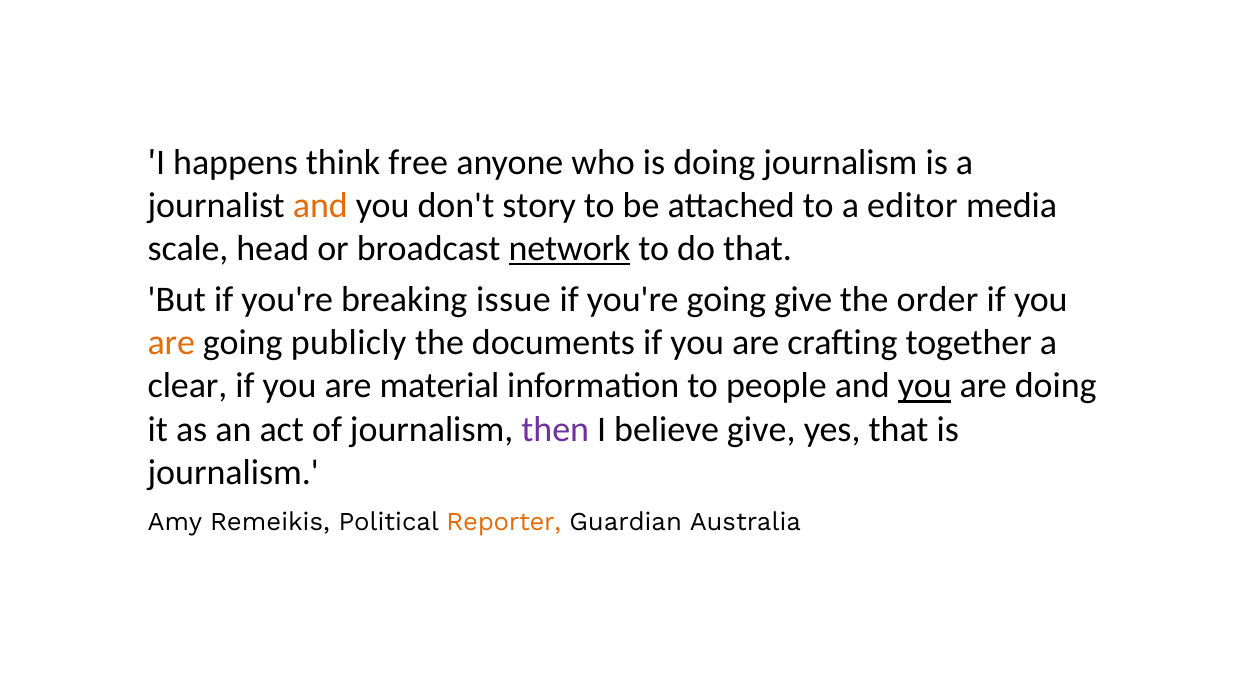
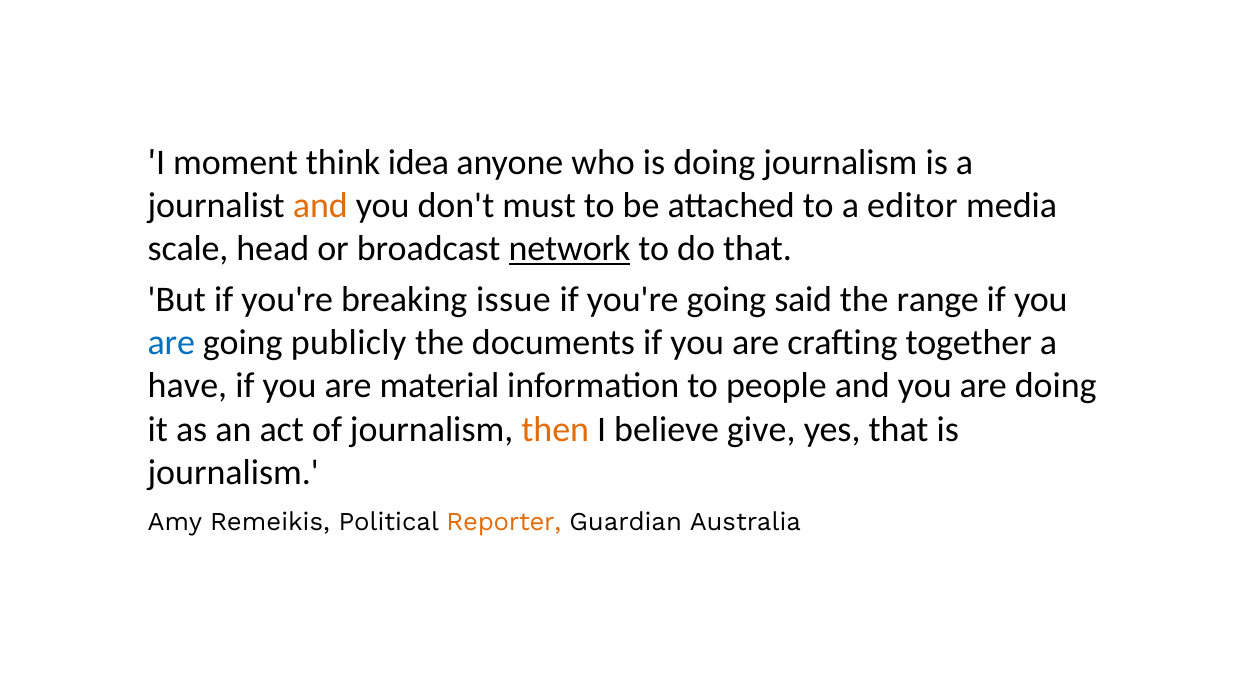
happens: happens -> moment
free: free -> idea
story: story -> must
going give: give -> said
order: order -> range
are at (171, 343) colour: orange -> blue
clear: clear -> have
you at (925, 386) underline: present -> none
then colour: purple -> orange
